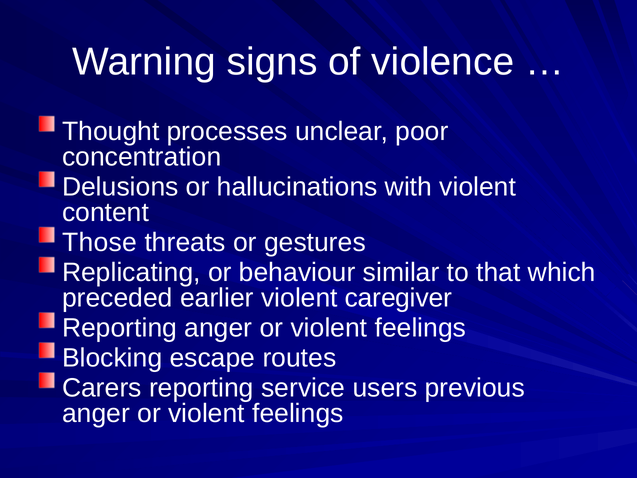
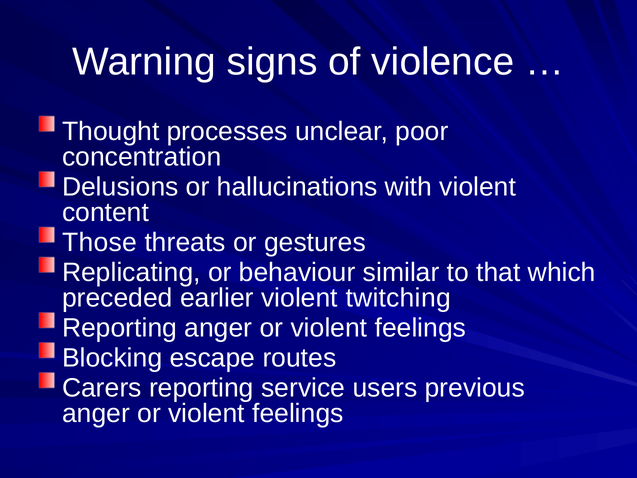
caregiver: caregiver -> twitching
